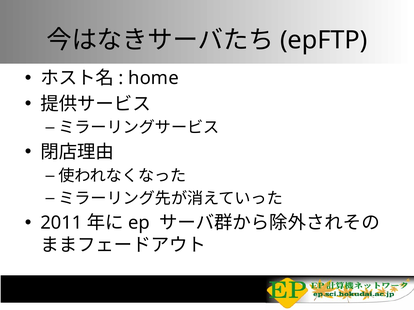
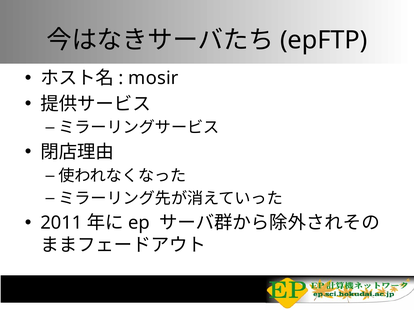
home: home -> mosir
